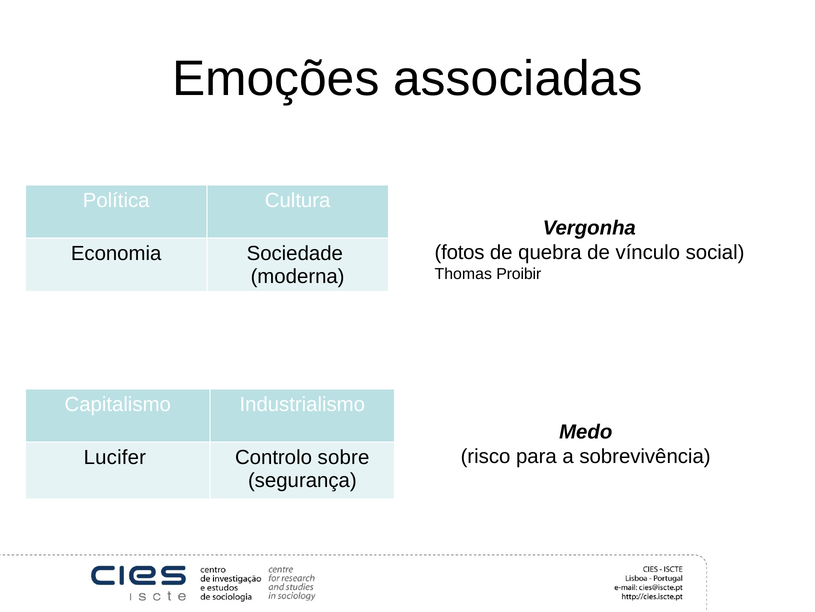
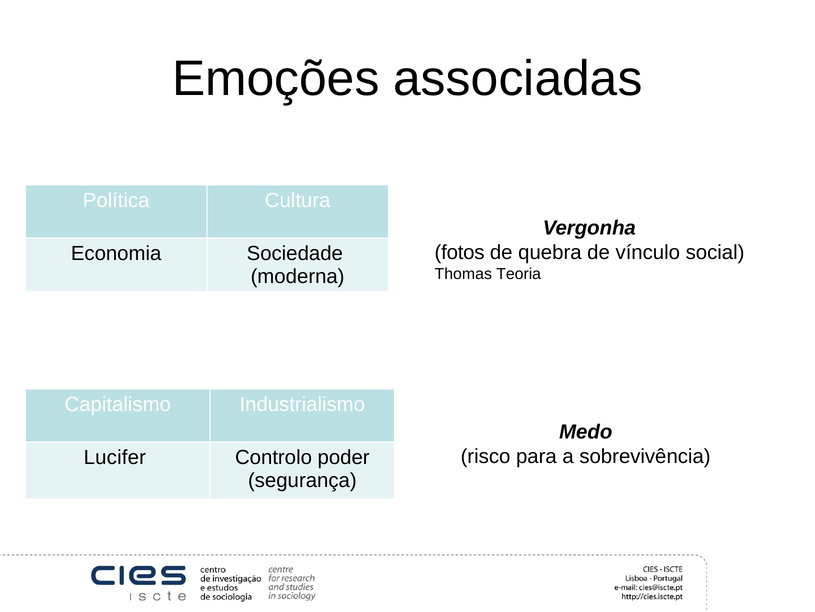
Proibir: Proibir -> Teoria
sobre: sobre -> poder
